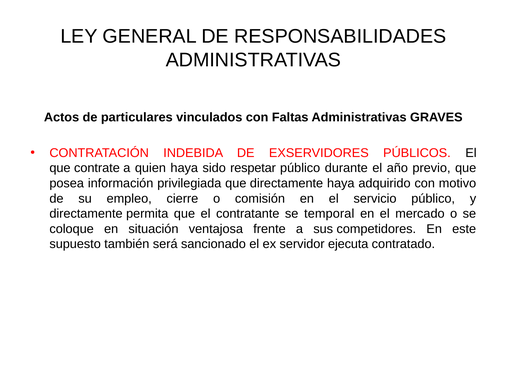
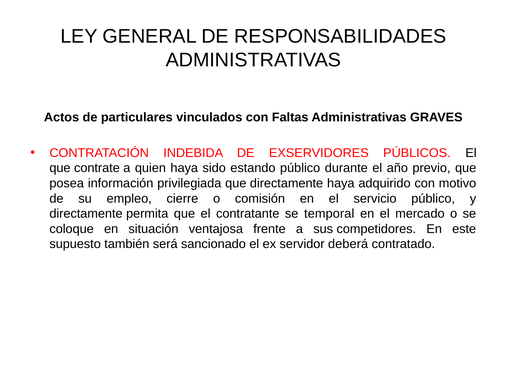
respetar: respetar -> estando
ejecuta: ejecuta -> deberá
